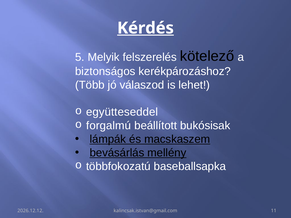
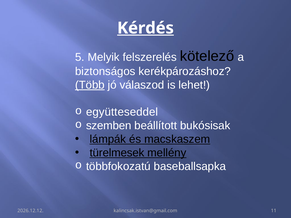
Több underline: none -> present
forgalmú: forgalmú -> szemben
bevásárlás: bevásárlás -> türelmesek
